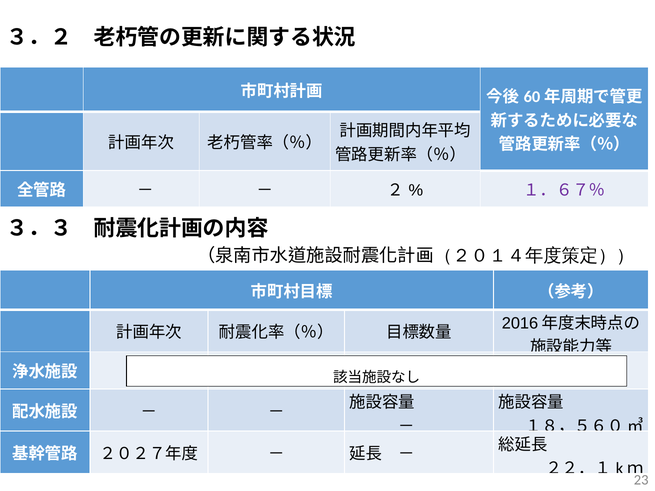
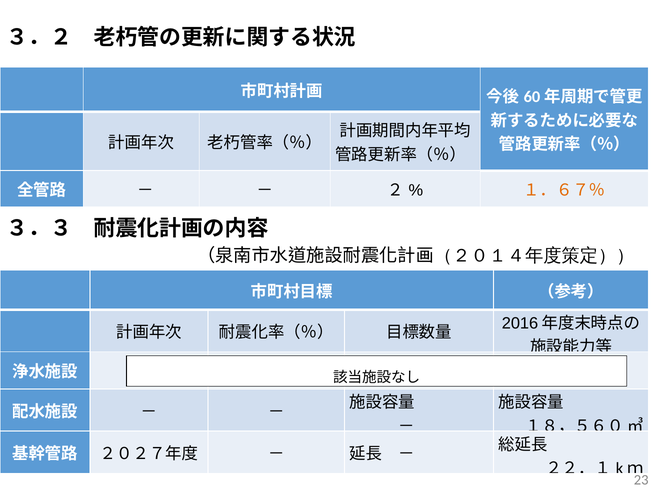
１．６７％ colour: purple -> orange
